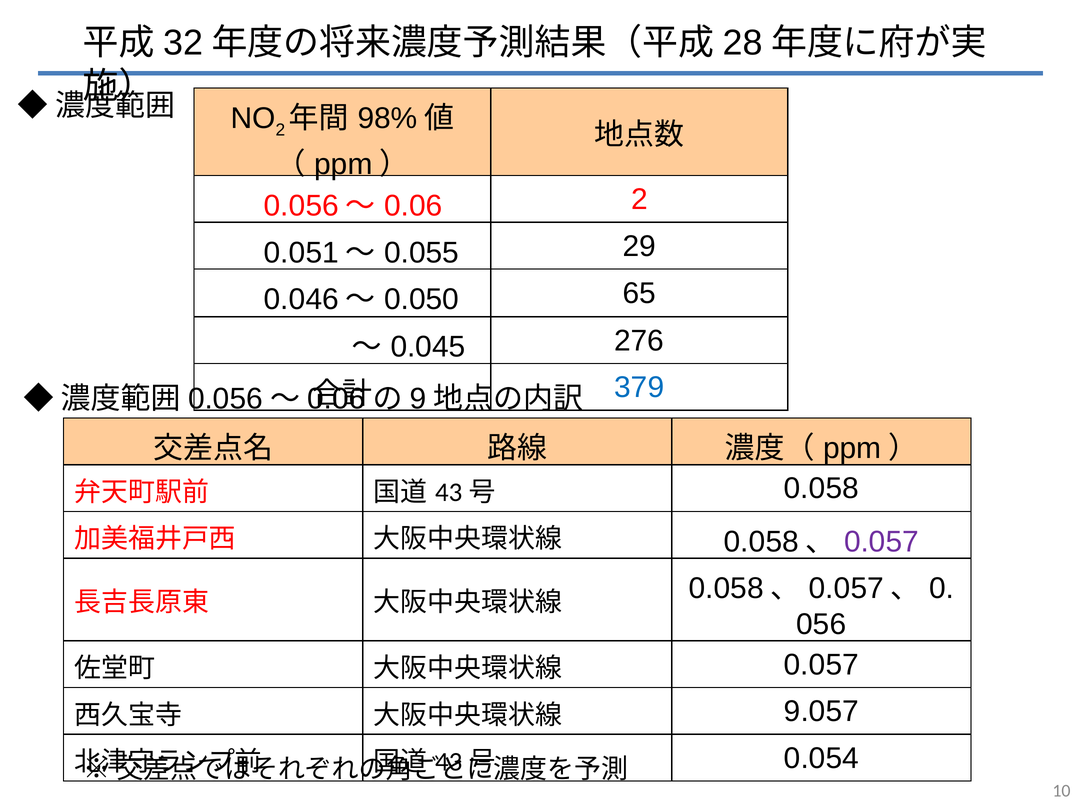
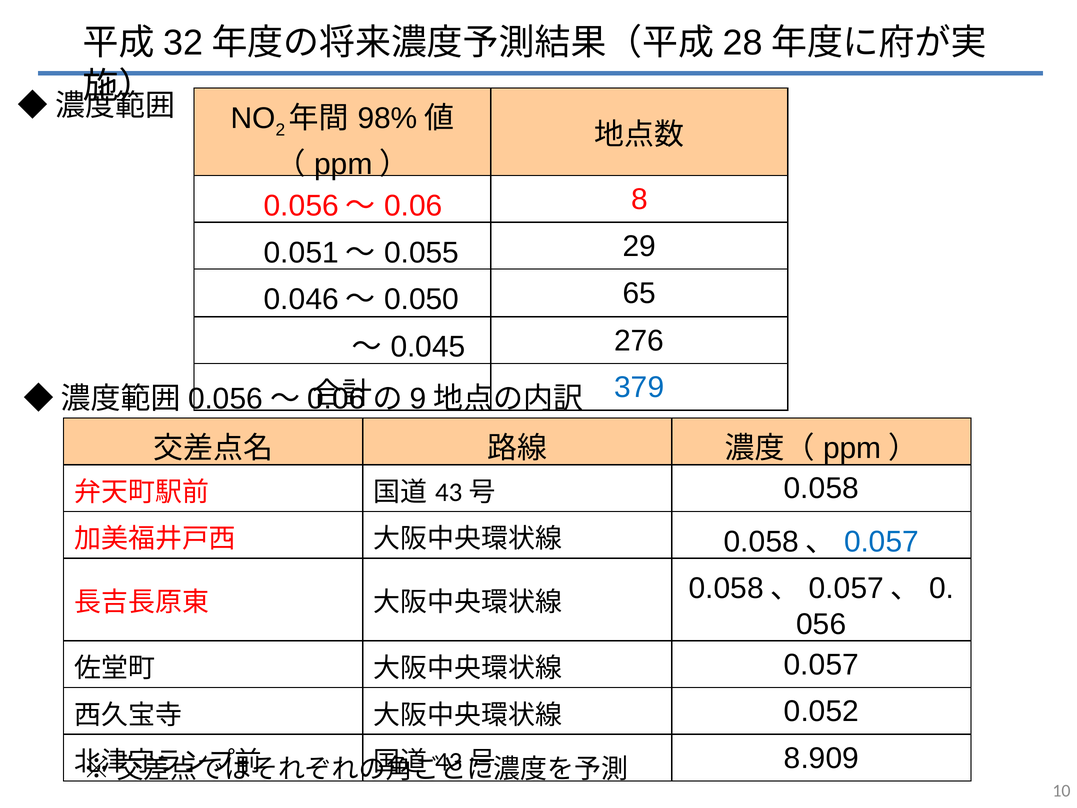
2 at (639, 199): 2 -> 8
0.057 at (881, 542) colour: purple -> blue
9.057: 9.057 -> 0.052
0.054: 0.054 -> 8.909
